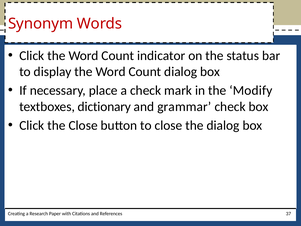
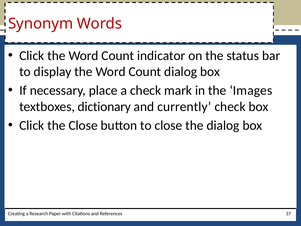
Modify: Modify -> Images
grammar: grammar -> currently
